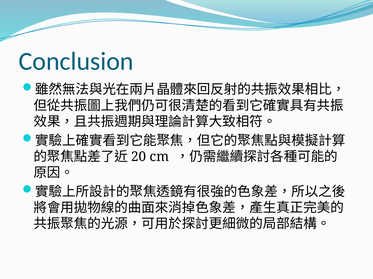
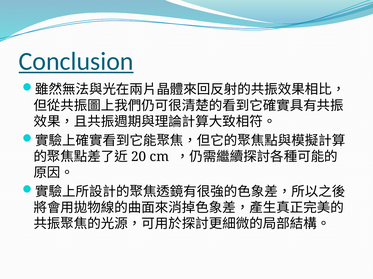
Conclusion underline: none -> present
